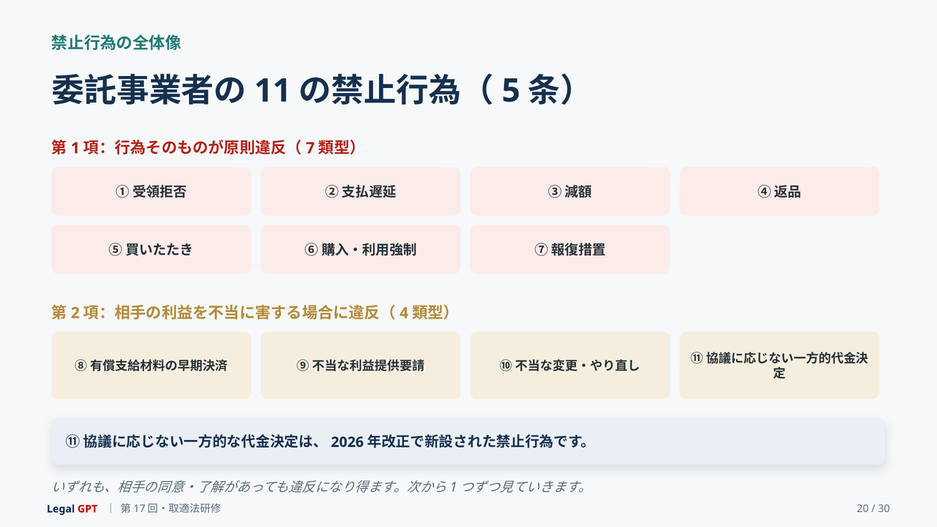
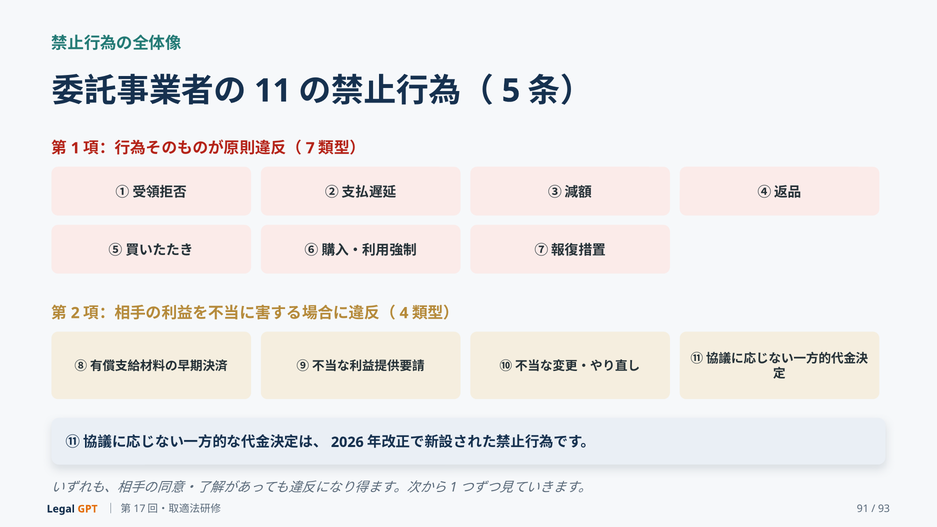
GPT colour: red -> orange
20: 20 -> 91
30: 30 -> 93
